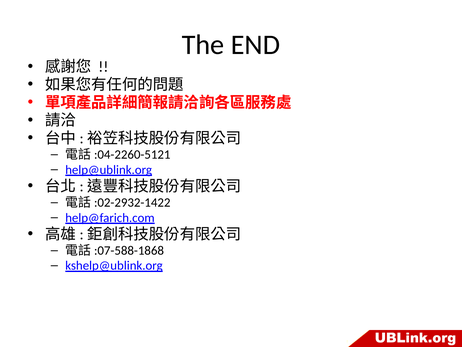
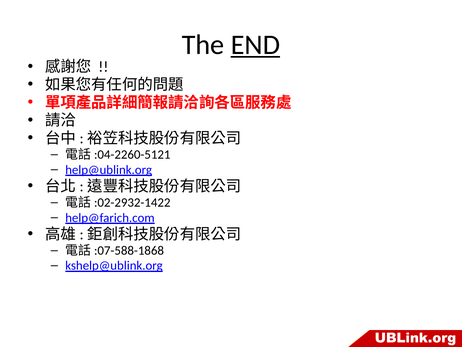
END underline: none -> present
